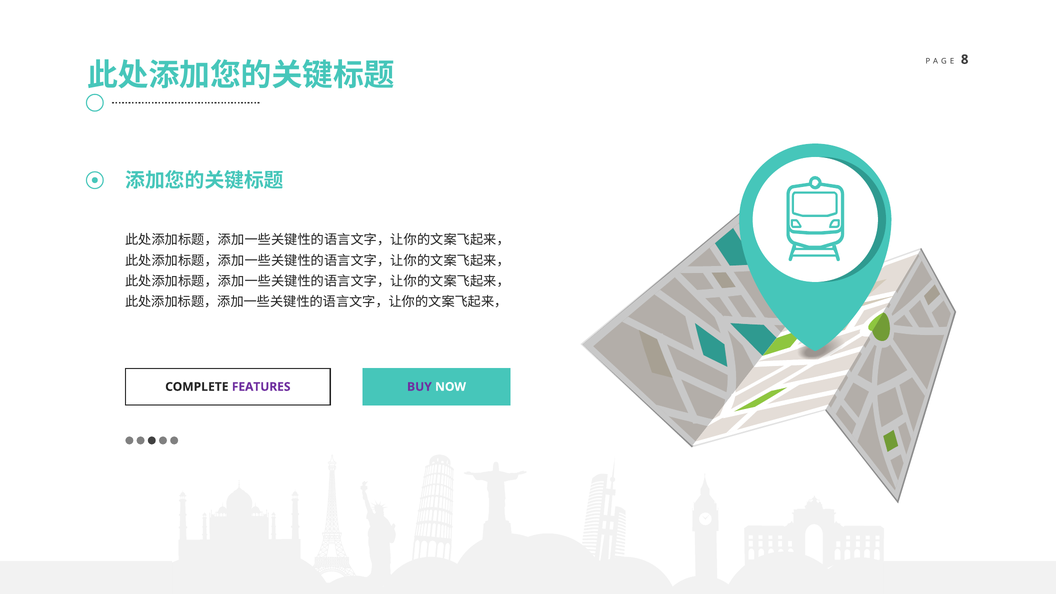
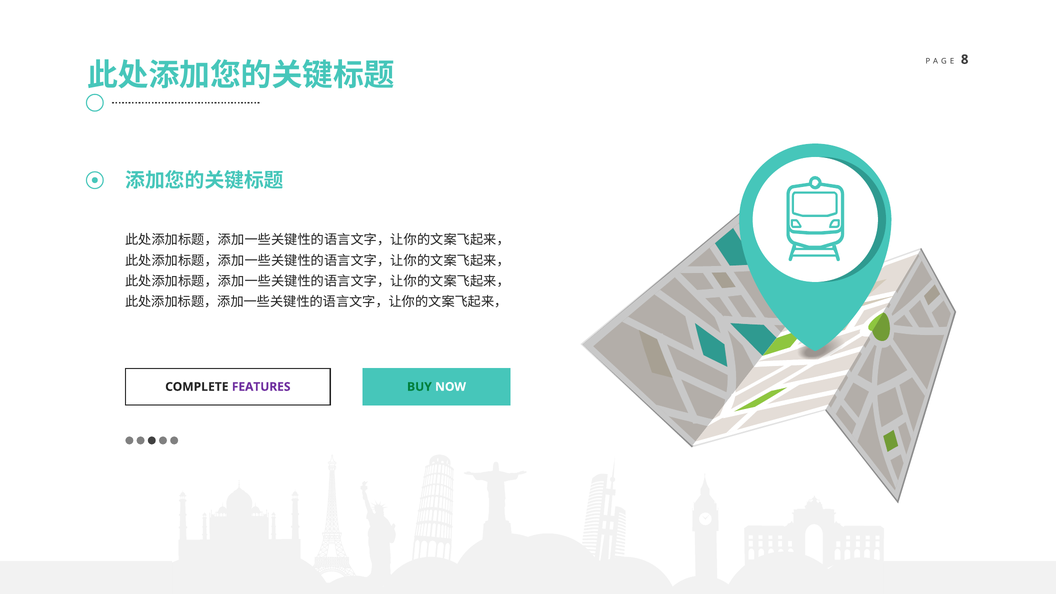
BUY colour: purple -> green
